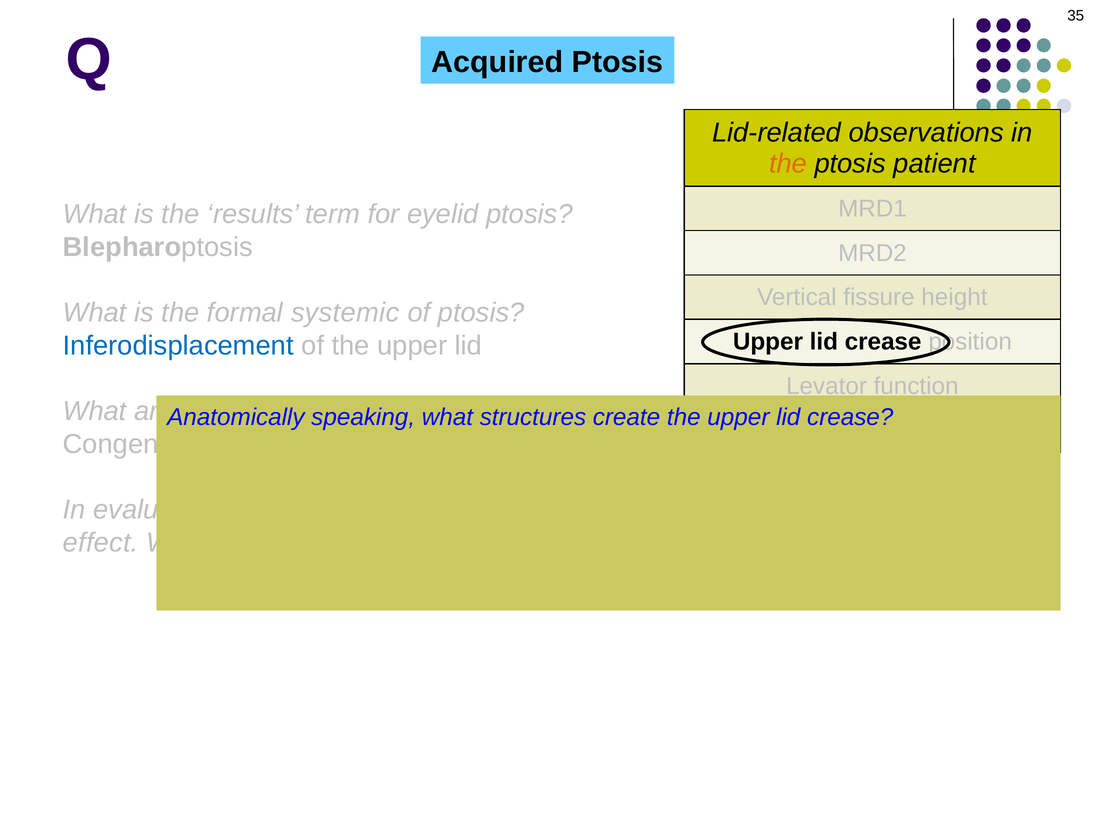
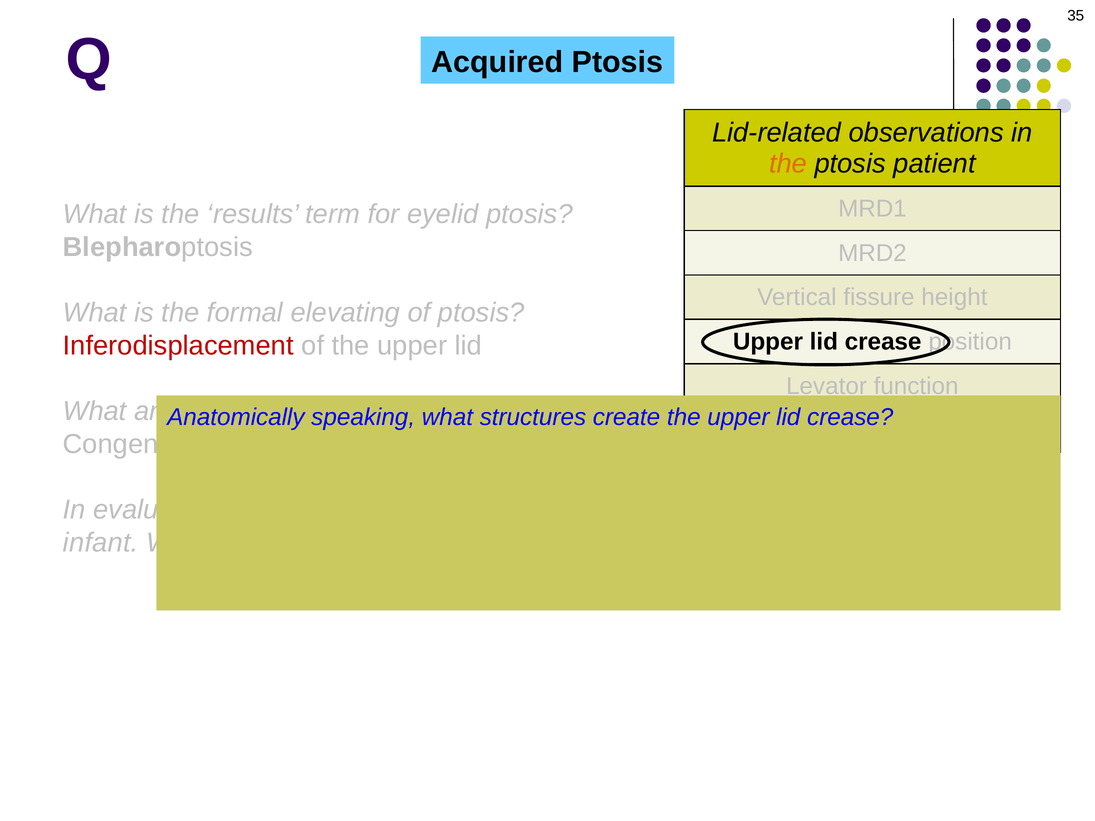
systemic: systemic -> elevating
Inferodisplacement colour: blue -> red
effect: effect -> infant
